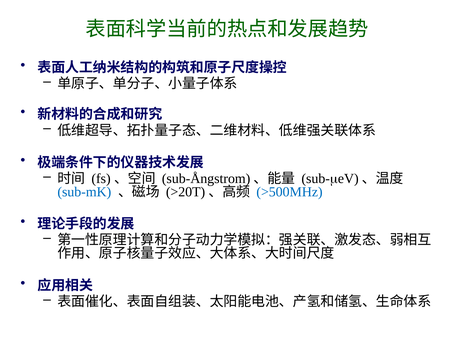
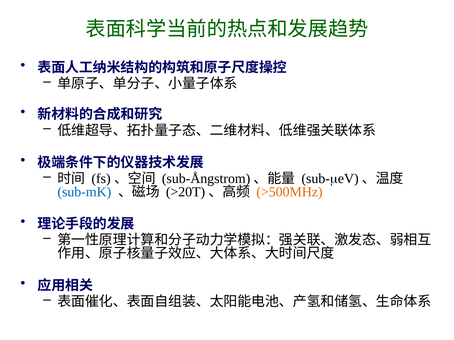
>500MHz colour: blue -> orange
